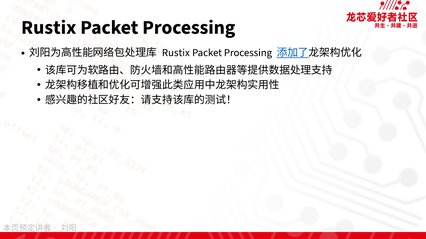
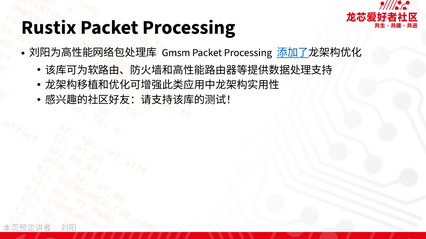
Rustix at (176, 53): Rustix -> Gmsm
